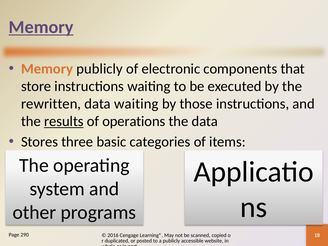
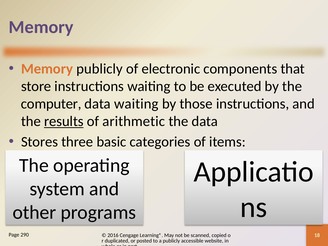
Memory at (41, 27) underline: present -> none
rewritten: rewritten -> computer
operations: operations -> arithmetic
